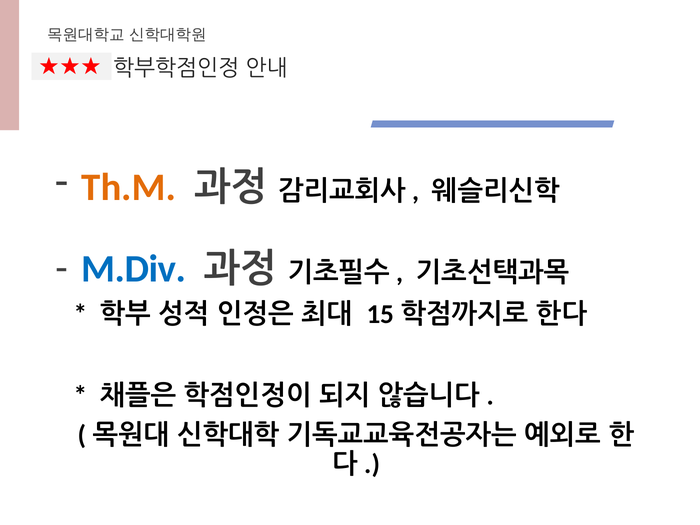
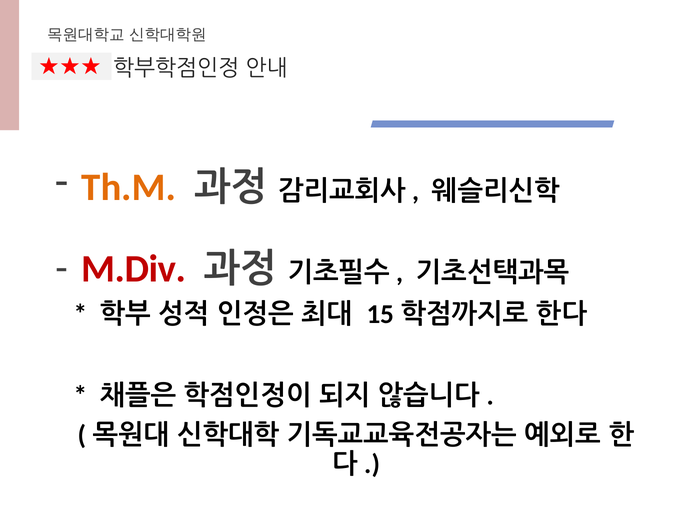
M.Div colour: blue -> red
